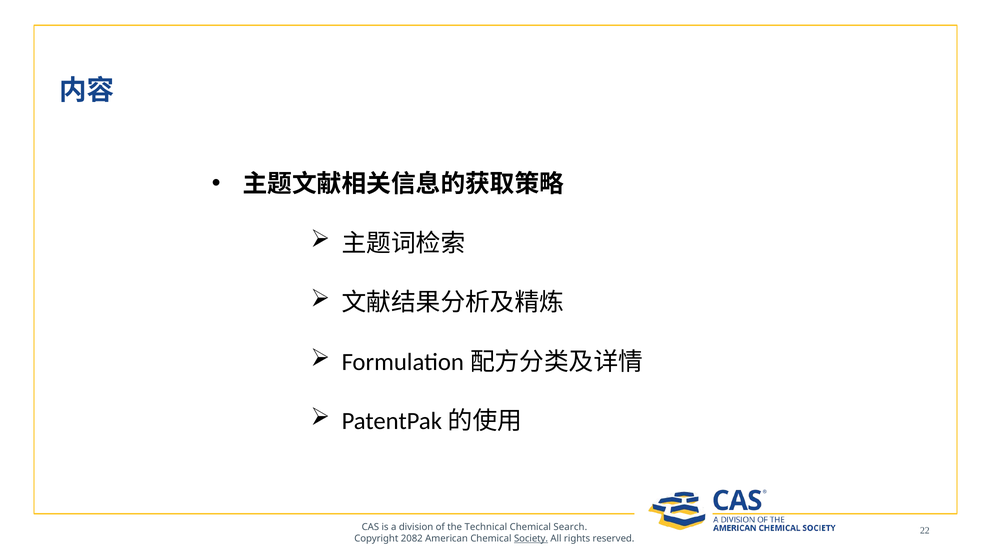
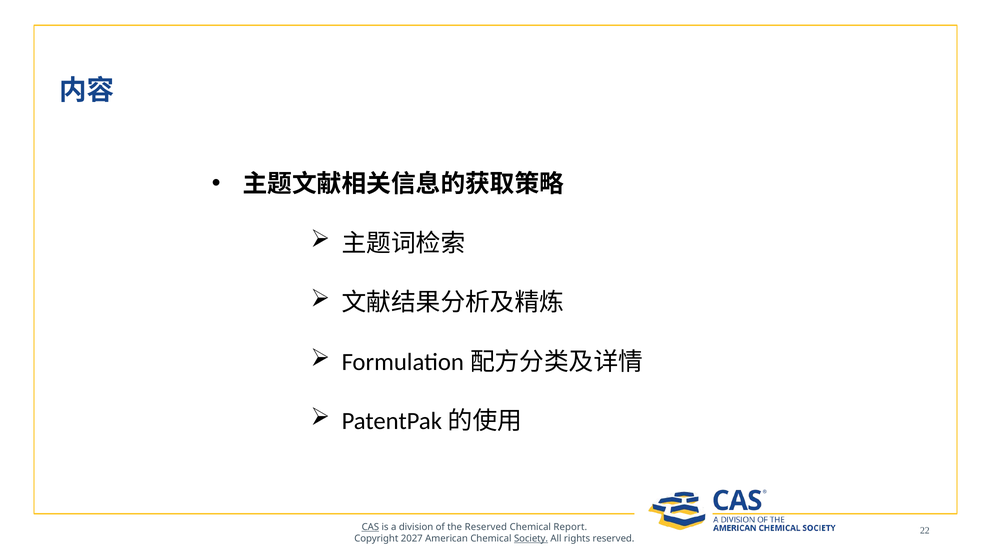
CAS underline: none -> present
the Technical: Technical -> Reserved
Search: Search -> Report
2082: 2082 -> 2027
